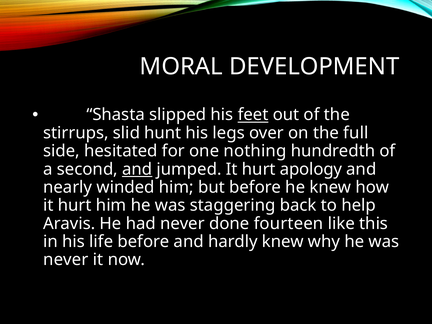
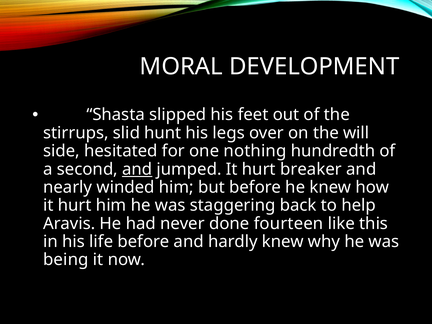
feet underline: present -> none
full: full -> will
apology: apology -> breaker
never at (66, 260): never -> being
